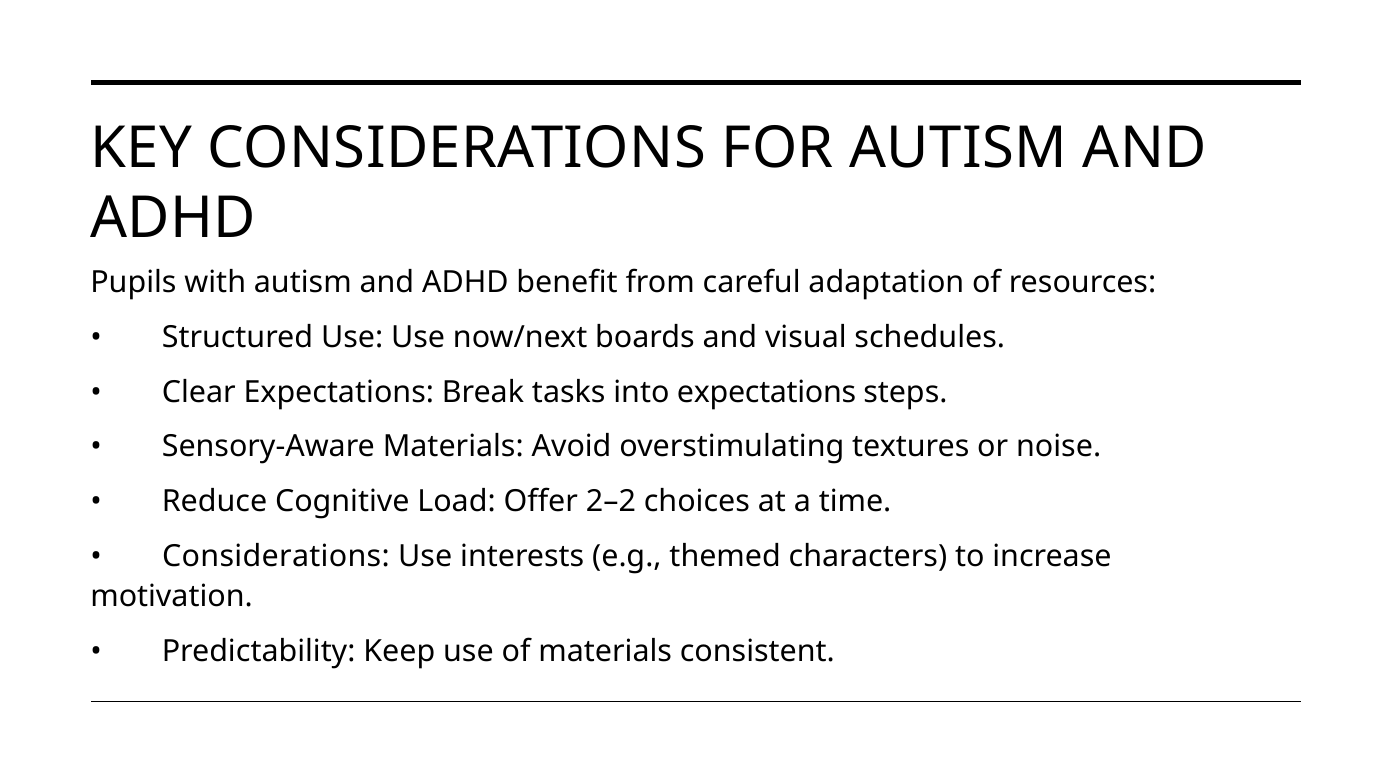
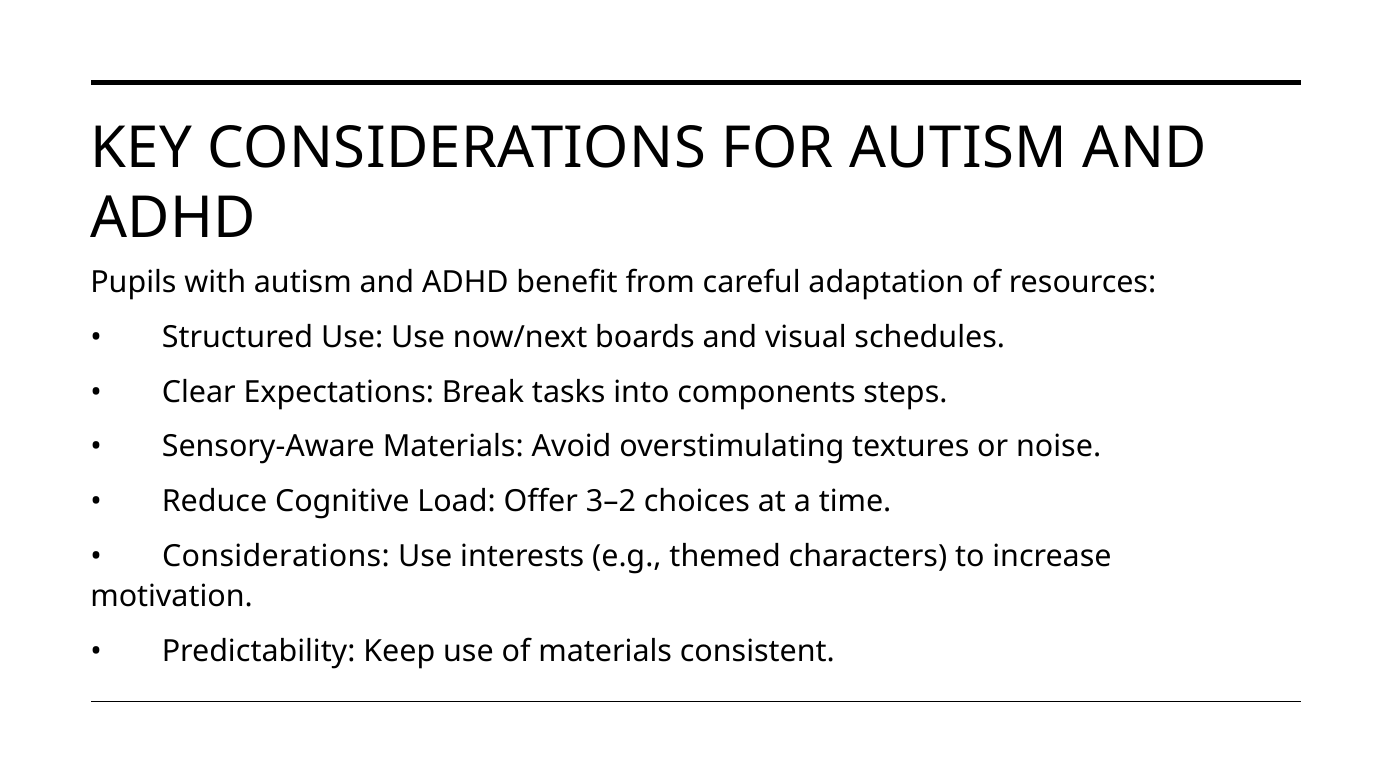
into expectations: expectations -> components
2–2: 2–2 -> 3–2
